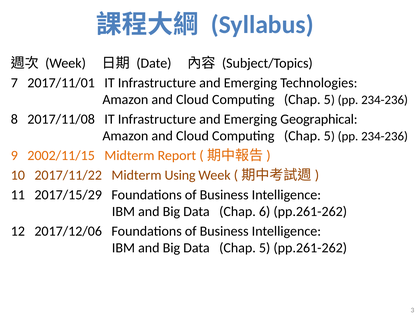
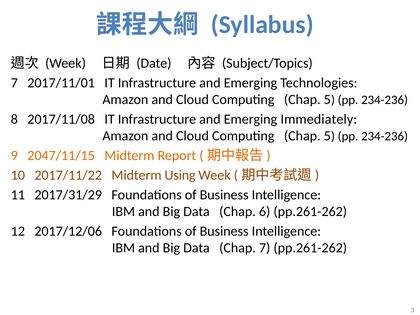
Geographical: Geographical -> Immediately
2002/11/15: 2002/11/15 -> 2047/11/15
2017/15/29: 2017/15/29 -> 2017/31/29
Data Chap 5: 5 -> 7
